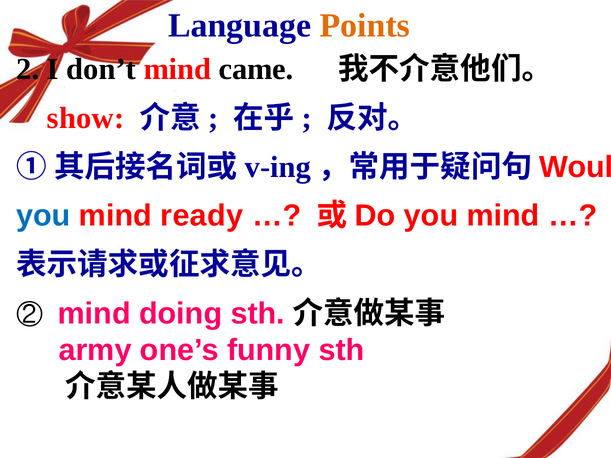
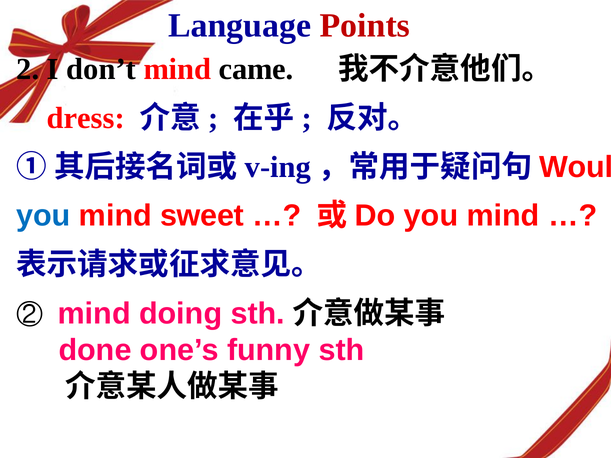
Points colour: orange -> red
show: show -> dress
ready: ready -> sweet
army: army -> done
